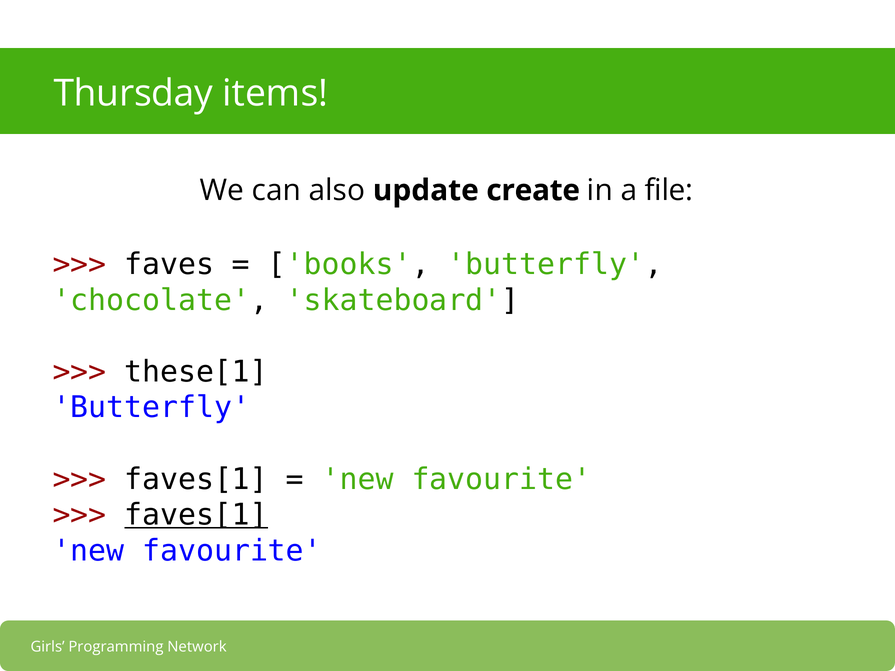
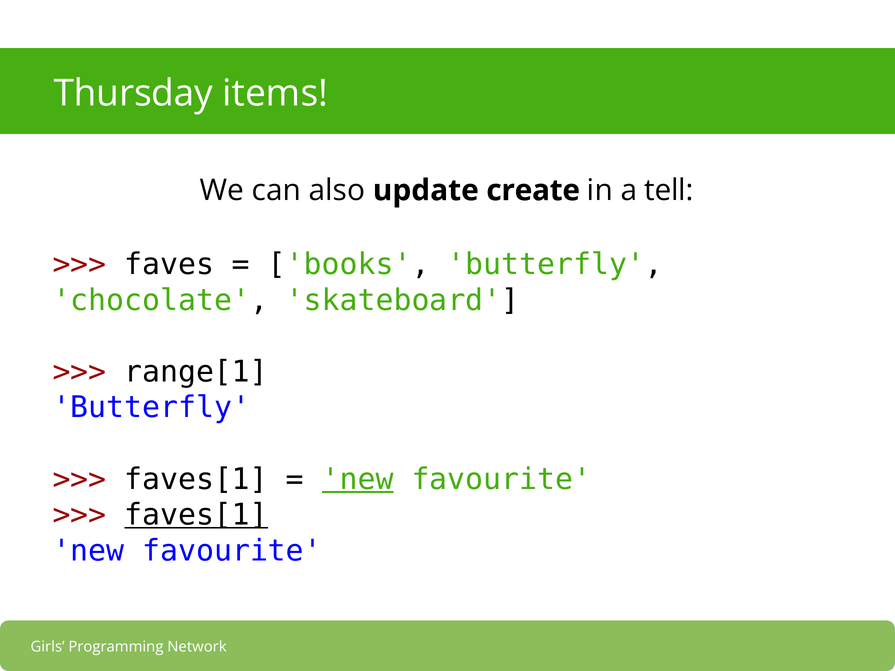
file: file -> tell
these[1: these[1 -> range[1
new at (358, 479) underline: none -> present
